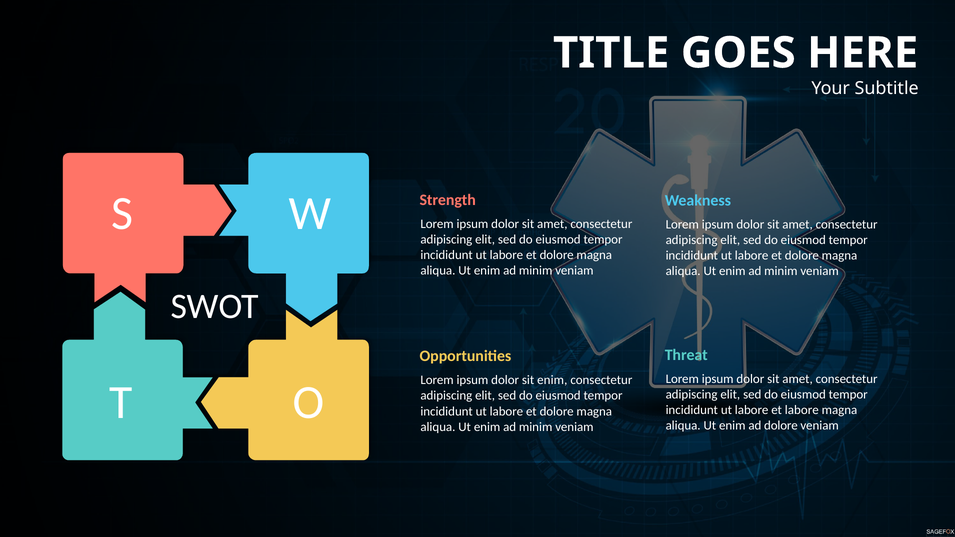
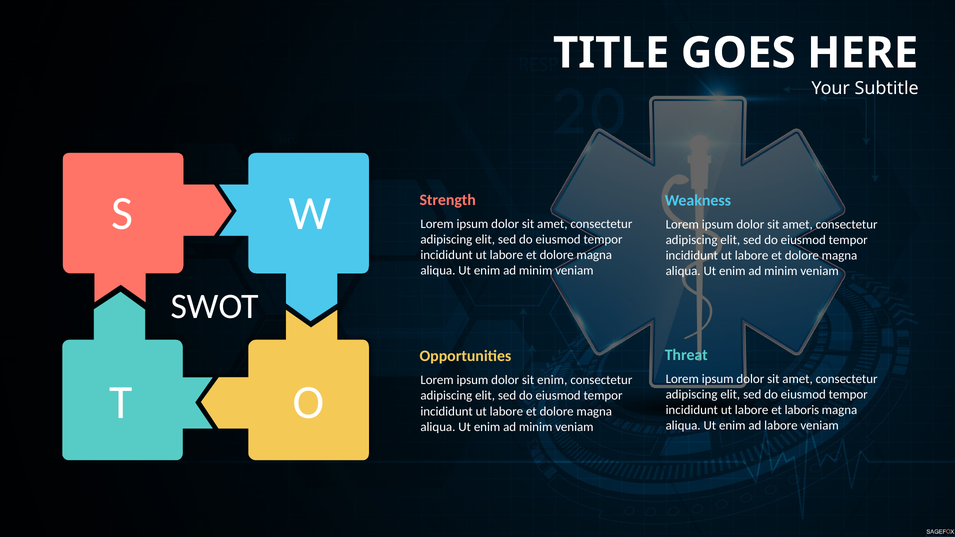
et labore: labore -> laboris
ad dolore: dolore -> labore
